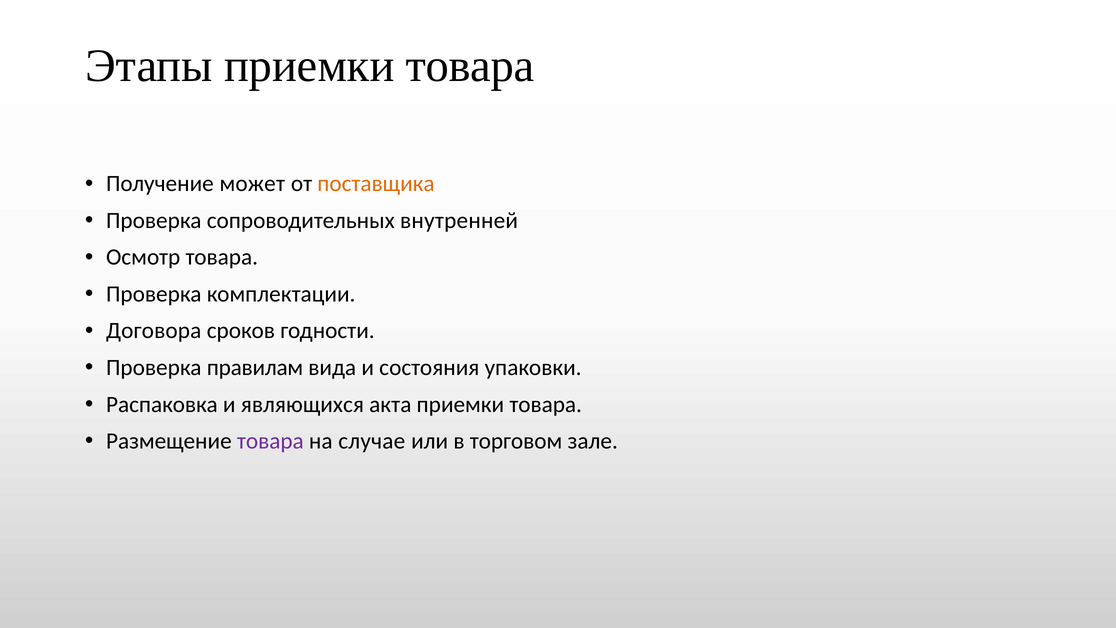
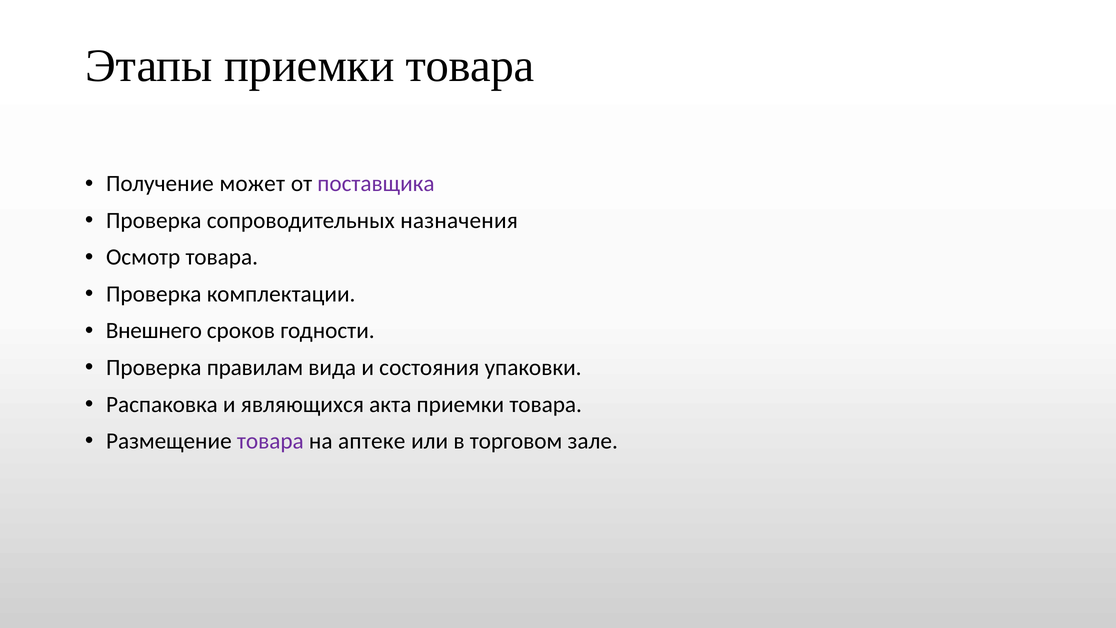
поставщика colour: orange -> purple
внутренней: внутренней -> назначения
Договора: Договора -> Внешнего
случае: случае -> аптеке
